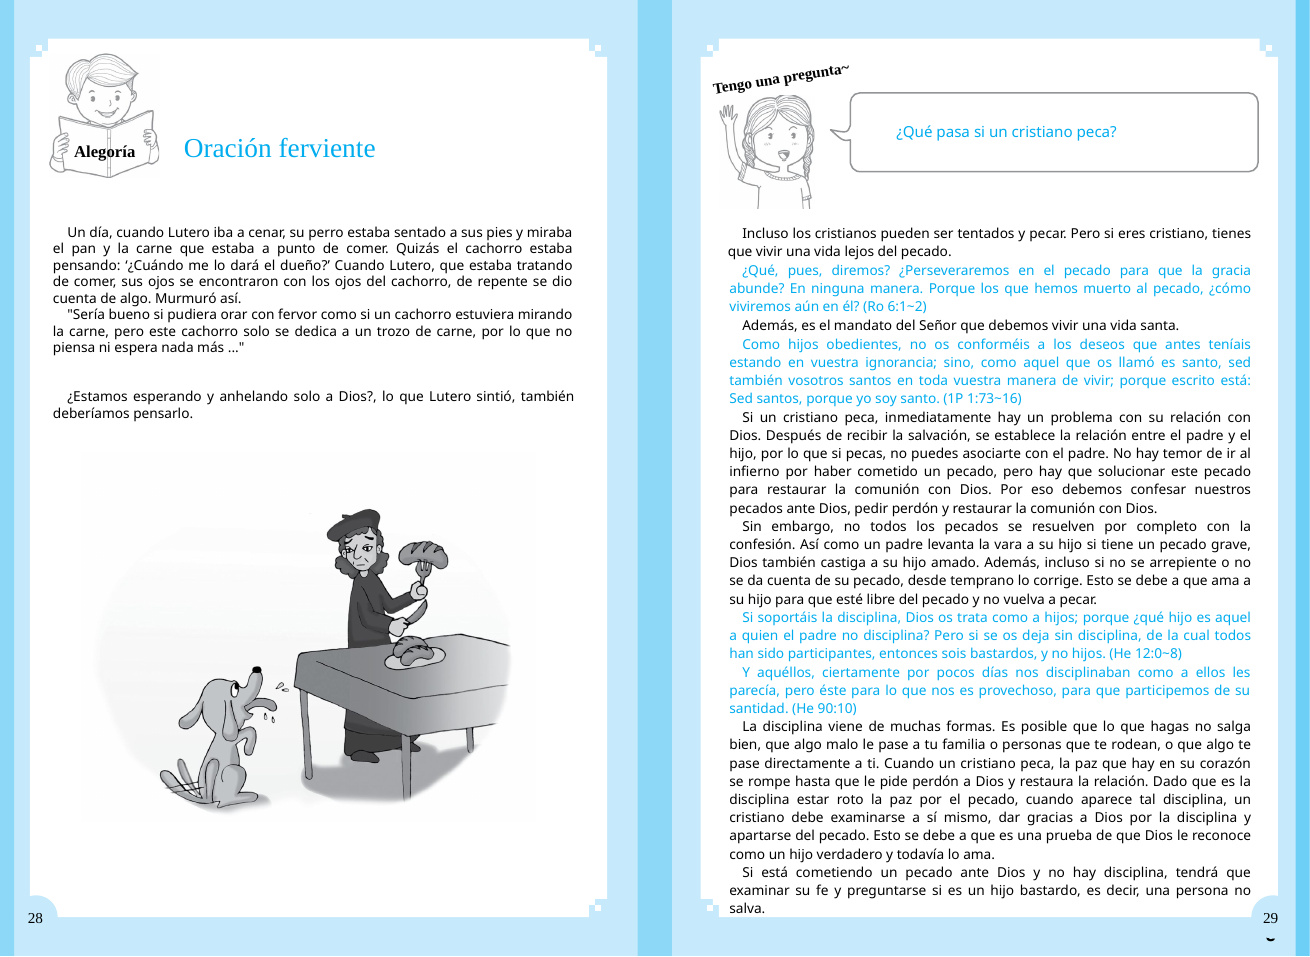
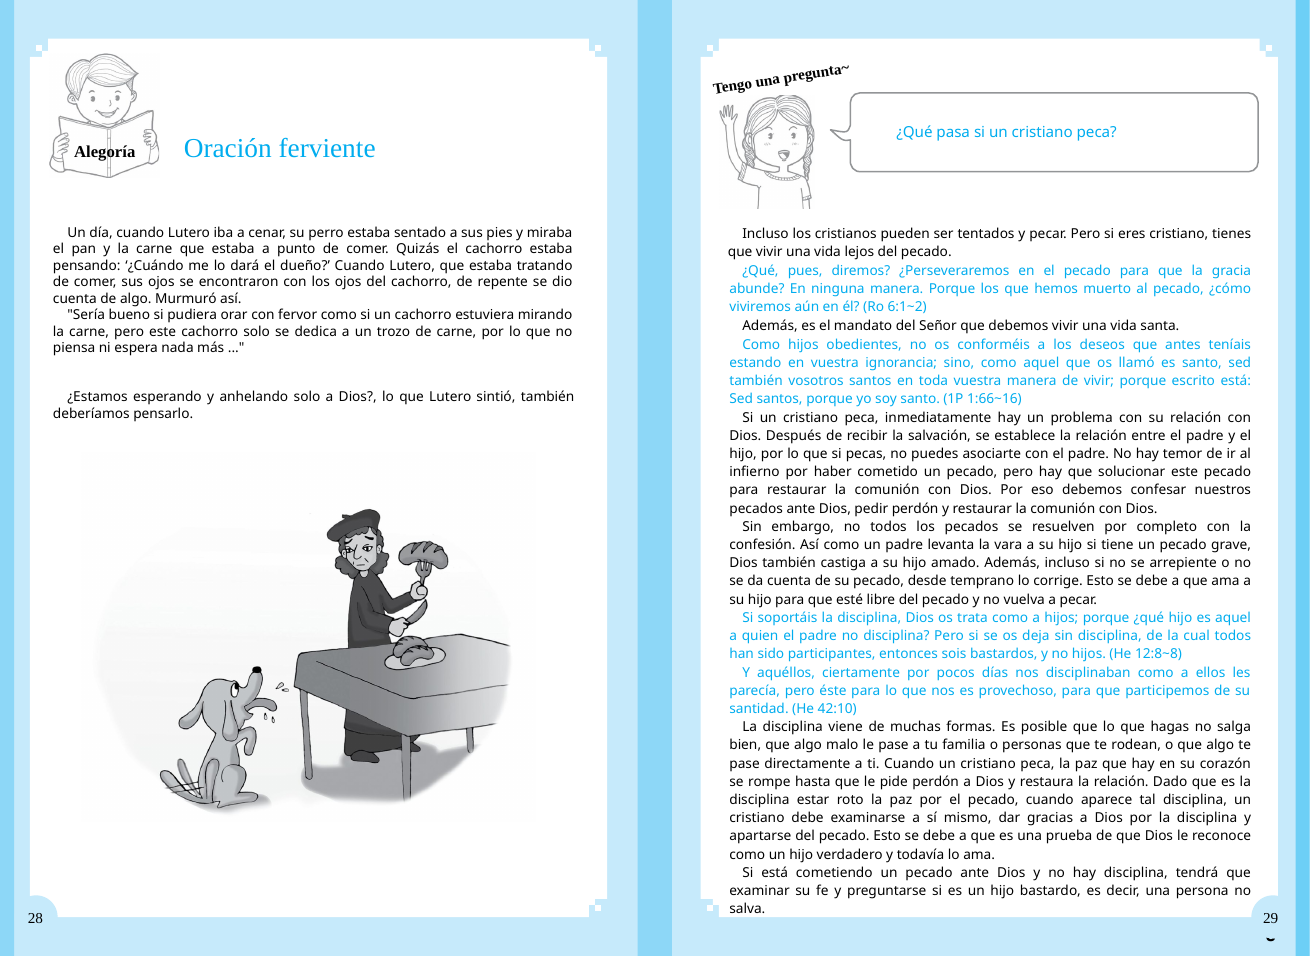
1:73~16: 1:73~16 -> 1:66~16
12:0~8: 12:0~8 -> 12:8~8
90:10: 90:10 -> 42:10
